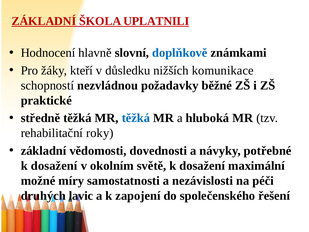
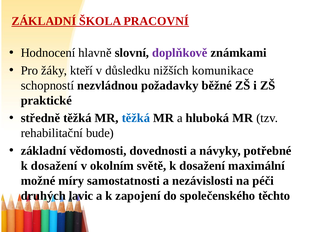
UPLATNILI: UPLATNILI -> PRACOVNÍ
doplňkově colour: blue -> purple
roky: roky -> bude
řešení: řešení -> těchto
